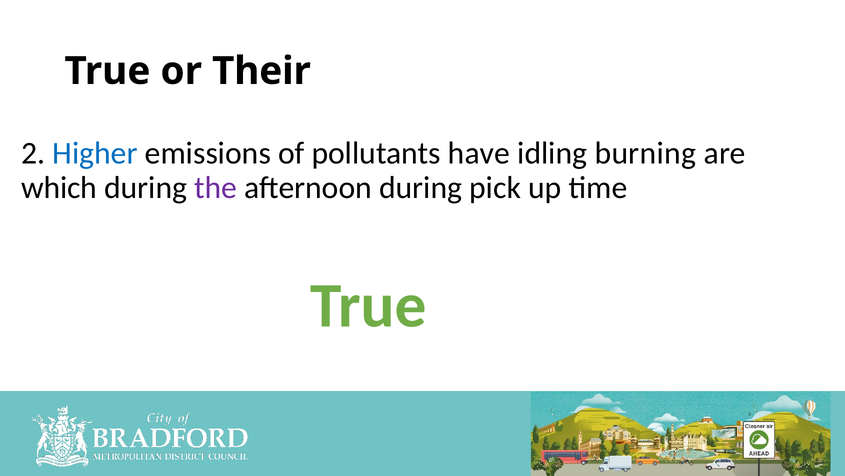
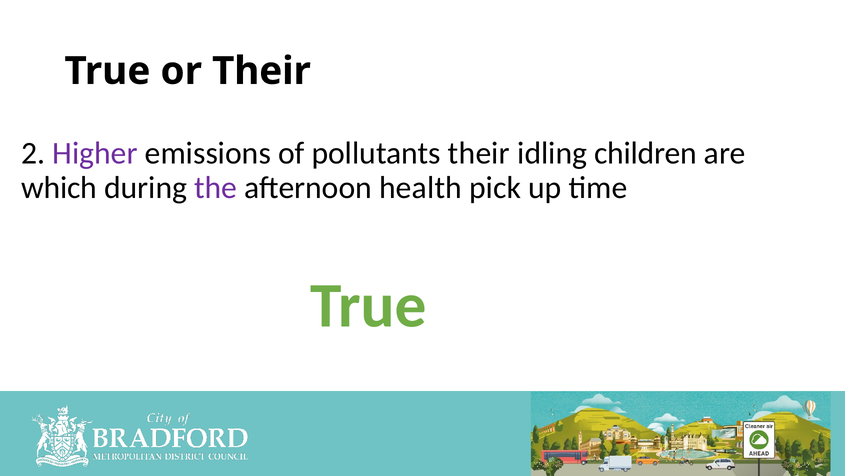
Higher colour: blue -> purple
pollutants have: have -> their
burning: burning -> children
afternoon during: during -> health
